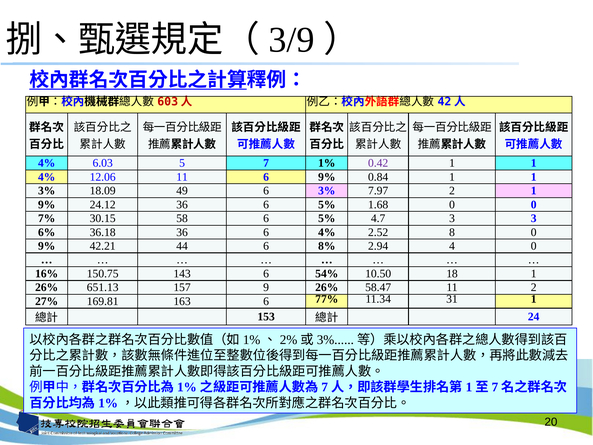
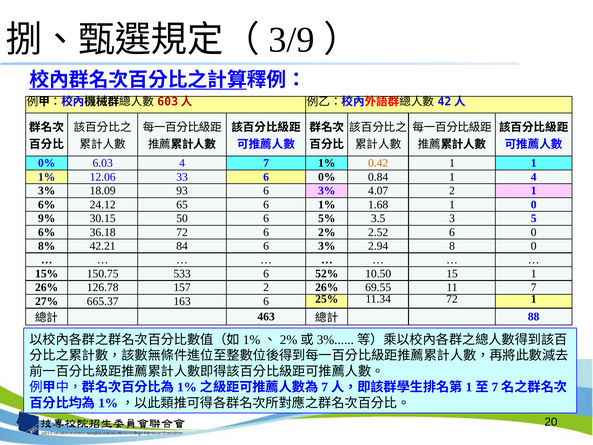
4% at (47, 163): 4% -> 0%
6.03 5: 5 -> 4
0.42 colour: purple -> orange
4% at (47, 177): 4% -> 1%
12.06 11: 11 -> 33
6 9%: 9% -> 0%
0.84 1 1: 1 -> 4
49: 49 -> 93
7.97: 7.97 -> 4.07
9% at (47, 204): 9% -> 6%
24.12 36: 36 -> 65
5% at (327, 204): 5% -> 1%
1.68 0: 0 -> 1
7%: 7% -> 9%
58: 58 -> 50
4.7: 4.7 -> 3.5
3 3: 3 -> 5
36.18 36: 36 -> 72
6 4%: 4% -> 2%
2.52 8: 8 -> 6
9% at (47, 246): 9% -> 8%
44: 44 -> 84
8% at (327, 246): 8% -> 3%
4: 4 -> 8
16%: 16% -> 15%
143: 143 -> 533
54%: 54% -> 52%
18: 18 -> 15
651.13: 651.13 -> 126.78
157 9: 9 -> 2
58.47: 58.47 -> 69.55
11 2: 2 -> 7
169.81: 169.81 -> 665.37
77%: 77% -> 25%
11.34 31: 31 -> 72
153: 153 -> 463
24: 24 -> 88
